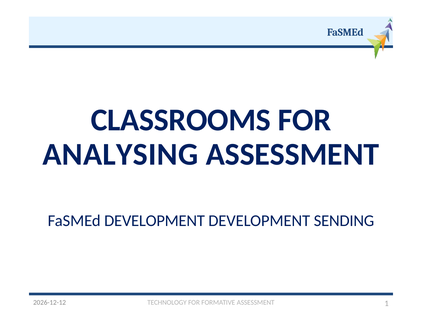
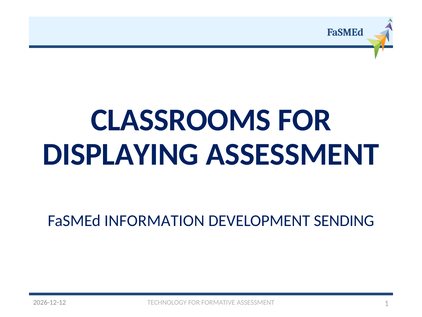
ANALYSING: ANALYSING -> DISPLAYING
FaSMEd DEVELOPMENT: DEVELOPMENT -> INFORMATION
